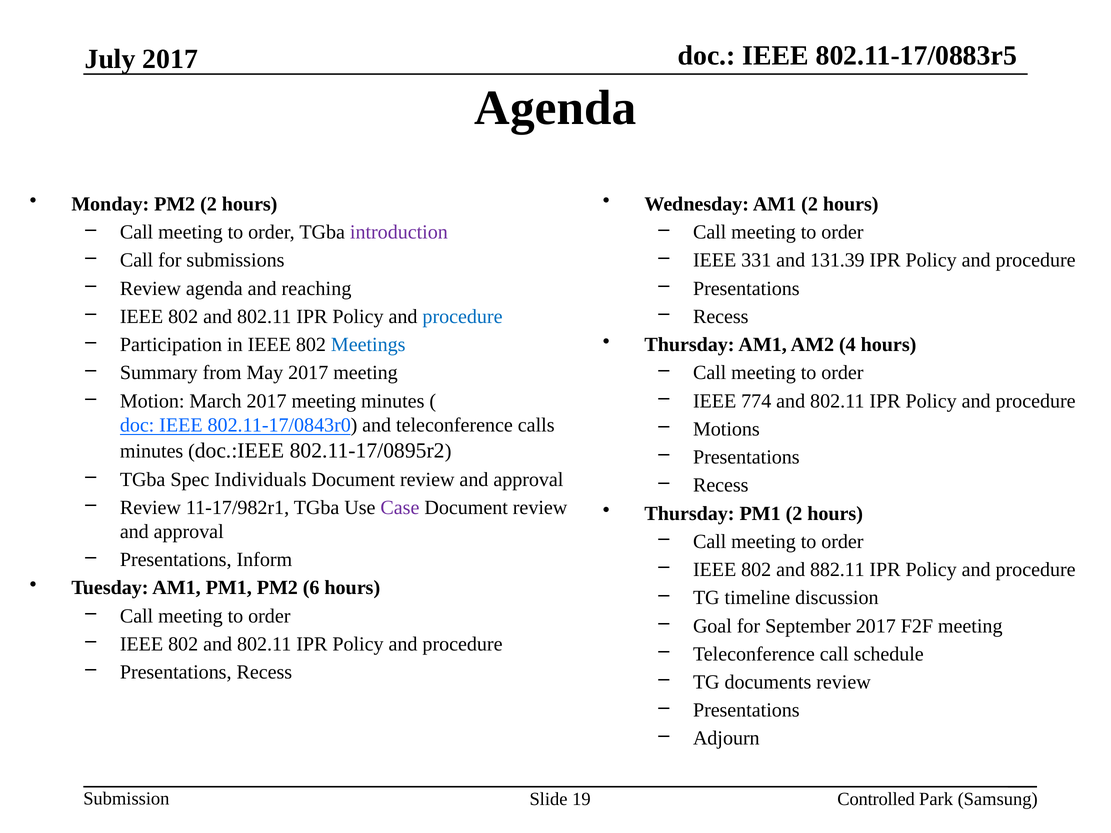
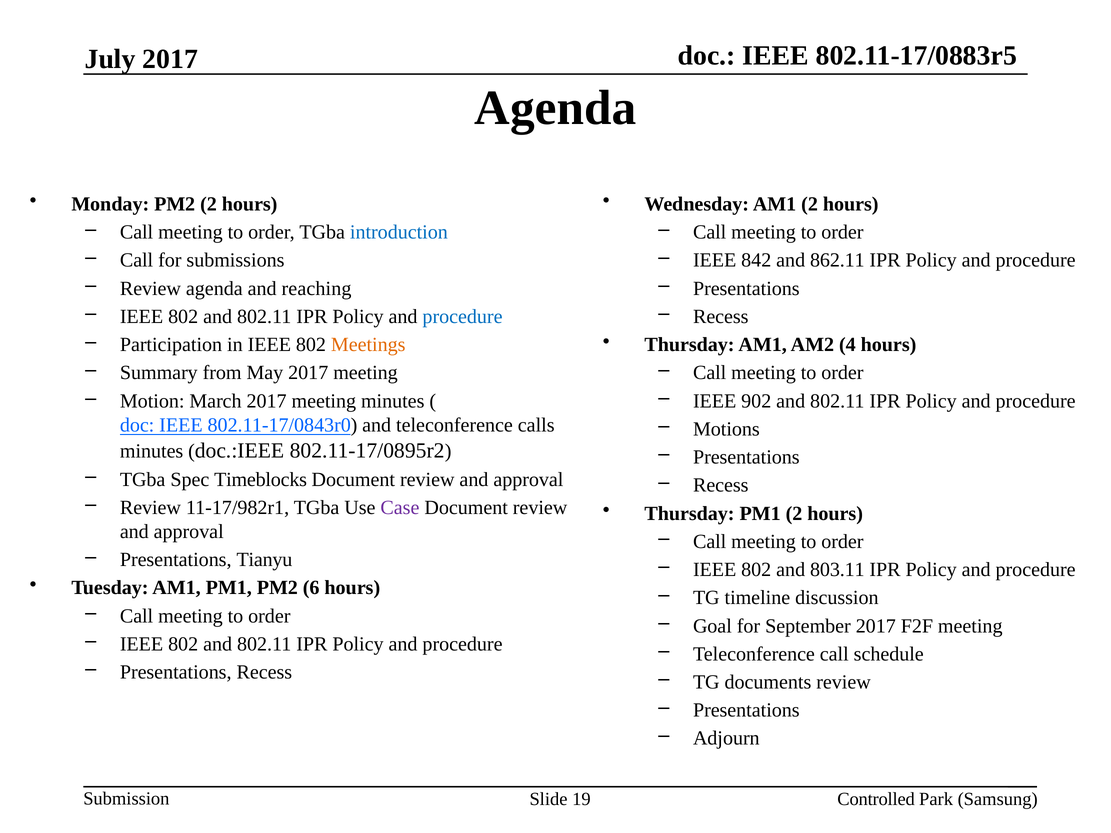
introduction colour: purple -> blue
331: 331 -> 842
131.39: 131.39 -> 862.11
Meetings colour: blue -> orange
774: 774 -> 902
Individuals: Individuals -> Timeblocks
Inform: Inform -> Tianyu
882.11: 882.11 -> 803.11
